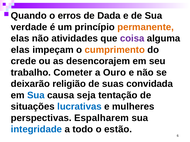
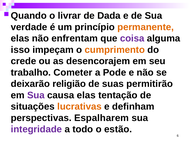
erros: erros -> livrar
atividades: atividades -> enfrentam
elas at (20, 50): elas -> isso
Ouro: Ouro -> Pode
convidada: convidada -> permitirão
Sua at (36, 96) colour: blue -> purple
causa seja: seja -> elas
lucrativas colour: blue -> orange
mulheres: mulheres -> definham
integridade colour: blue -> purple
